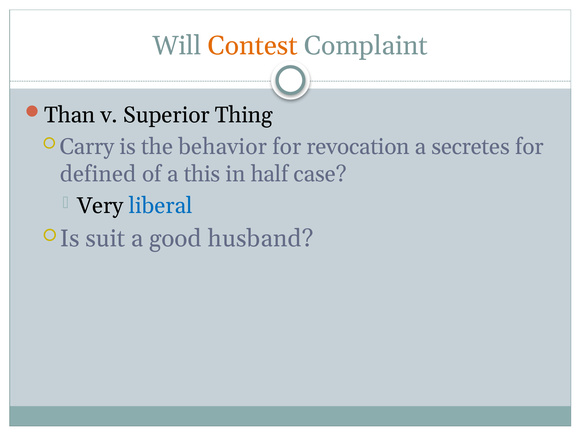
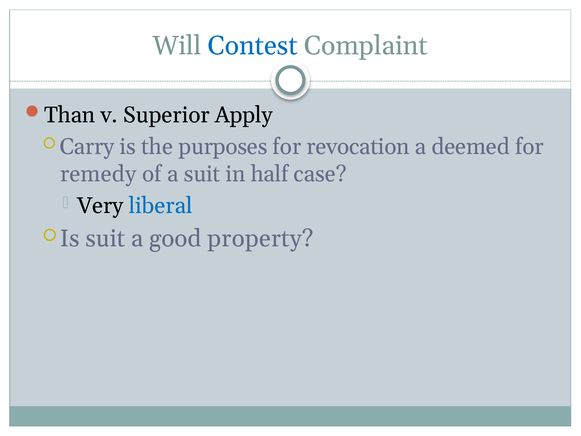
Contest colour: orange -> blue
Thing: Thing -> Apply
behavior: behavior -> purposes
secretes: secretes -> deemed
defined: defined -> remedy
a this: this -> suit
husband: husband -> property
